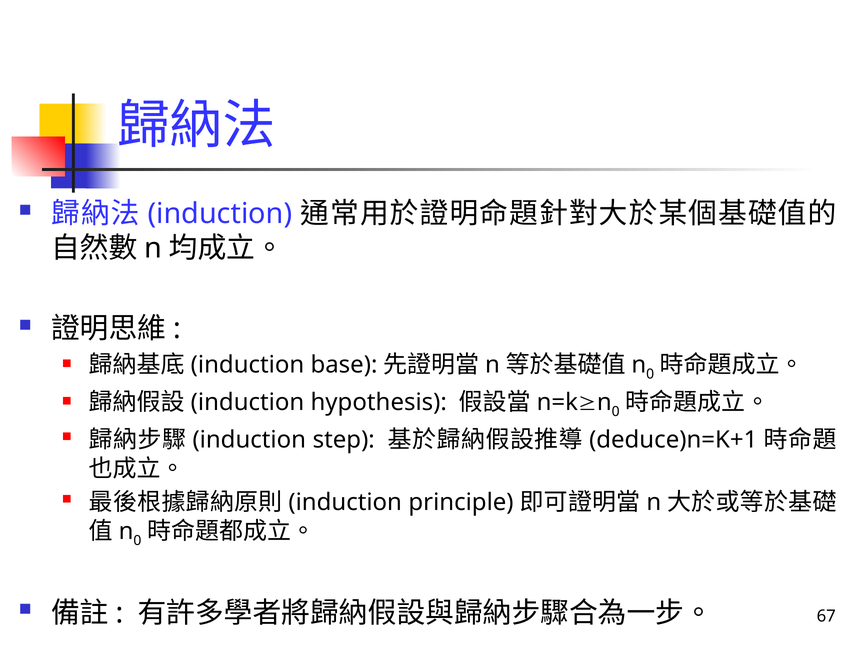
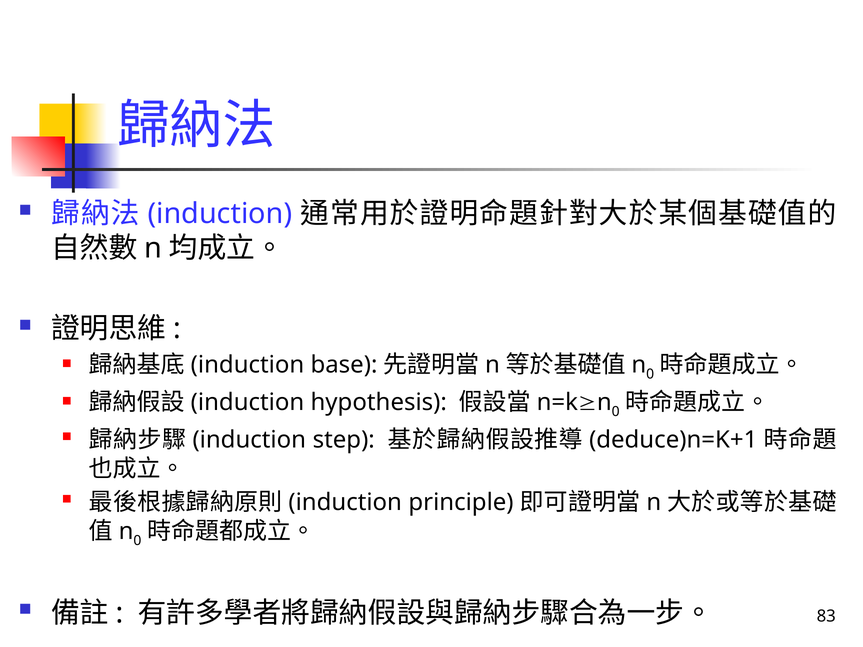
67: 67 -> 83
